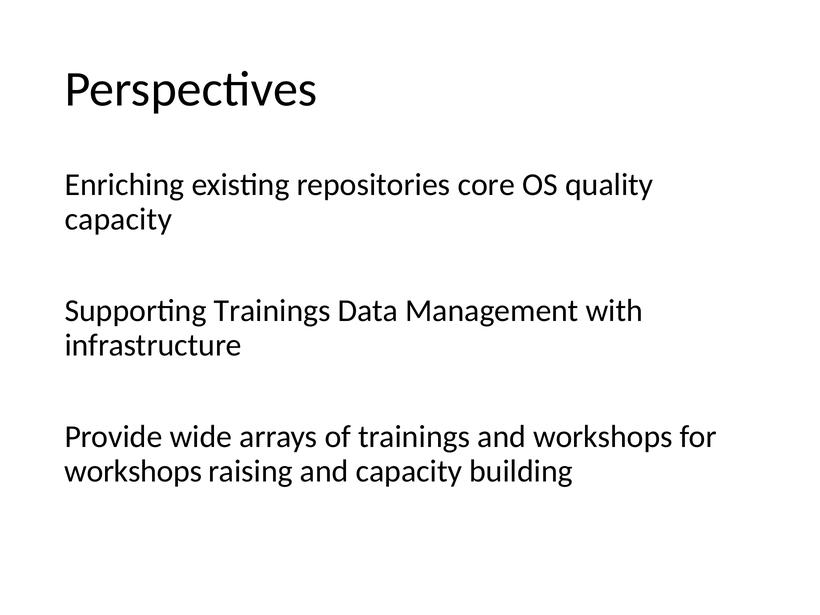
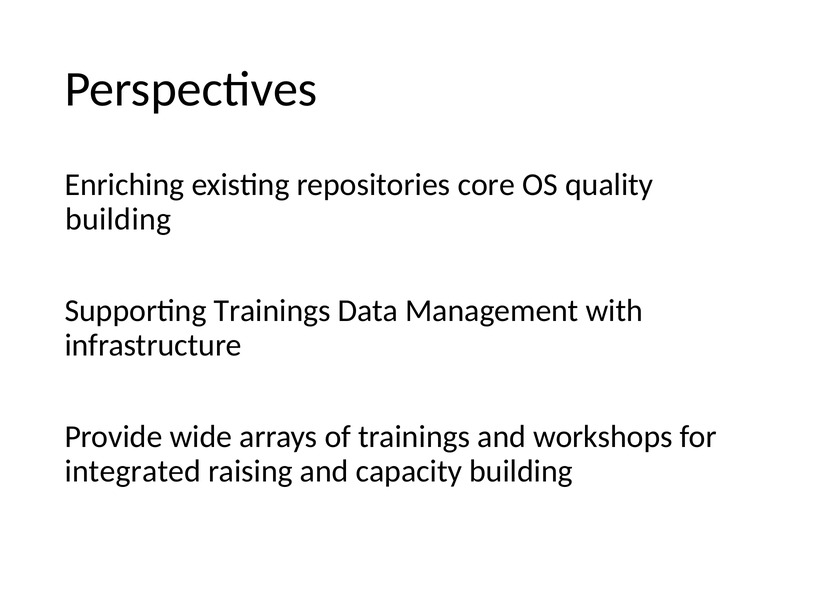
capacity at (118, 219): capacity -> building
workshops at (133, 471): workshops -> integrated
